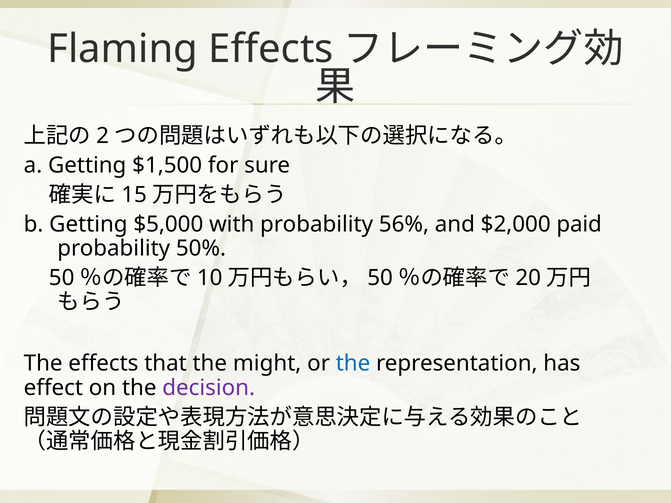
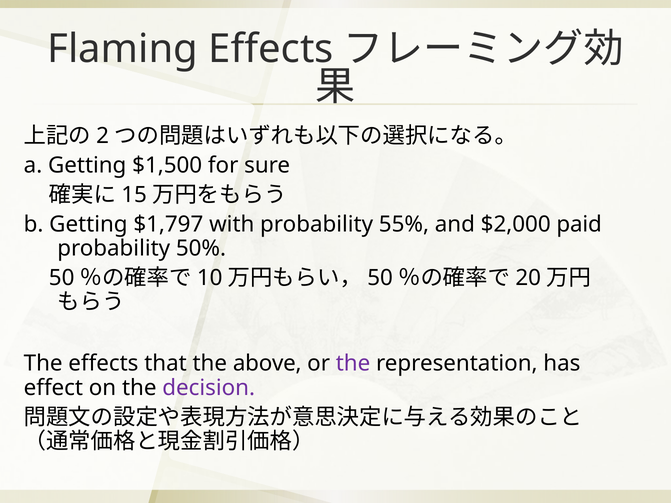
$5,000: $5,000 -> $1,797
56%: 56% -> 55%
might: might -> above
the at (353, 364) colour: blue -> purple
